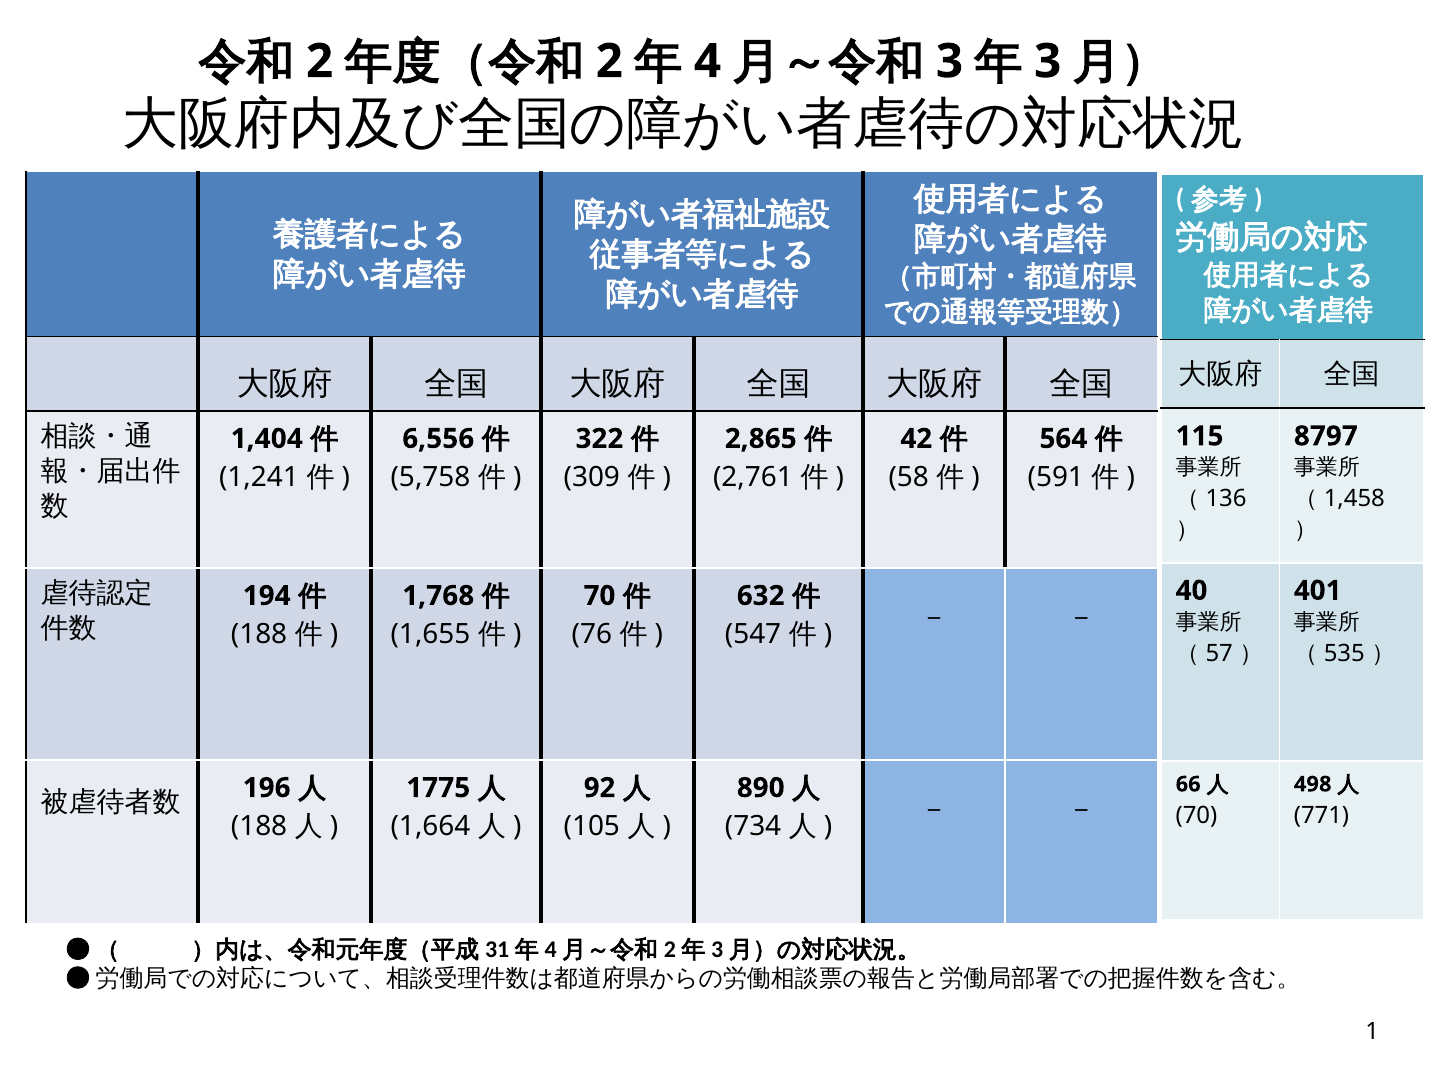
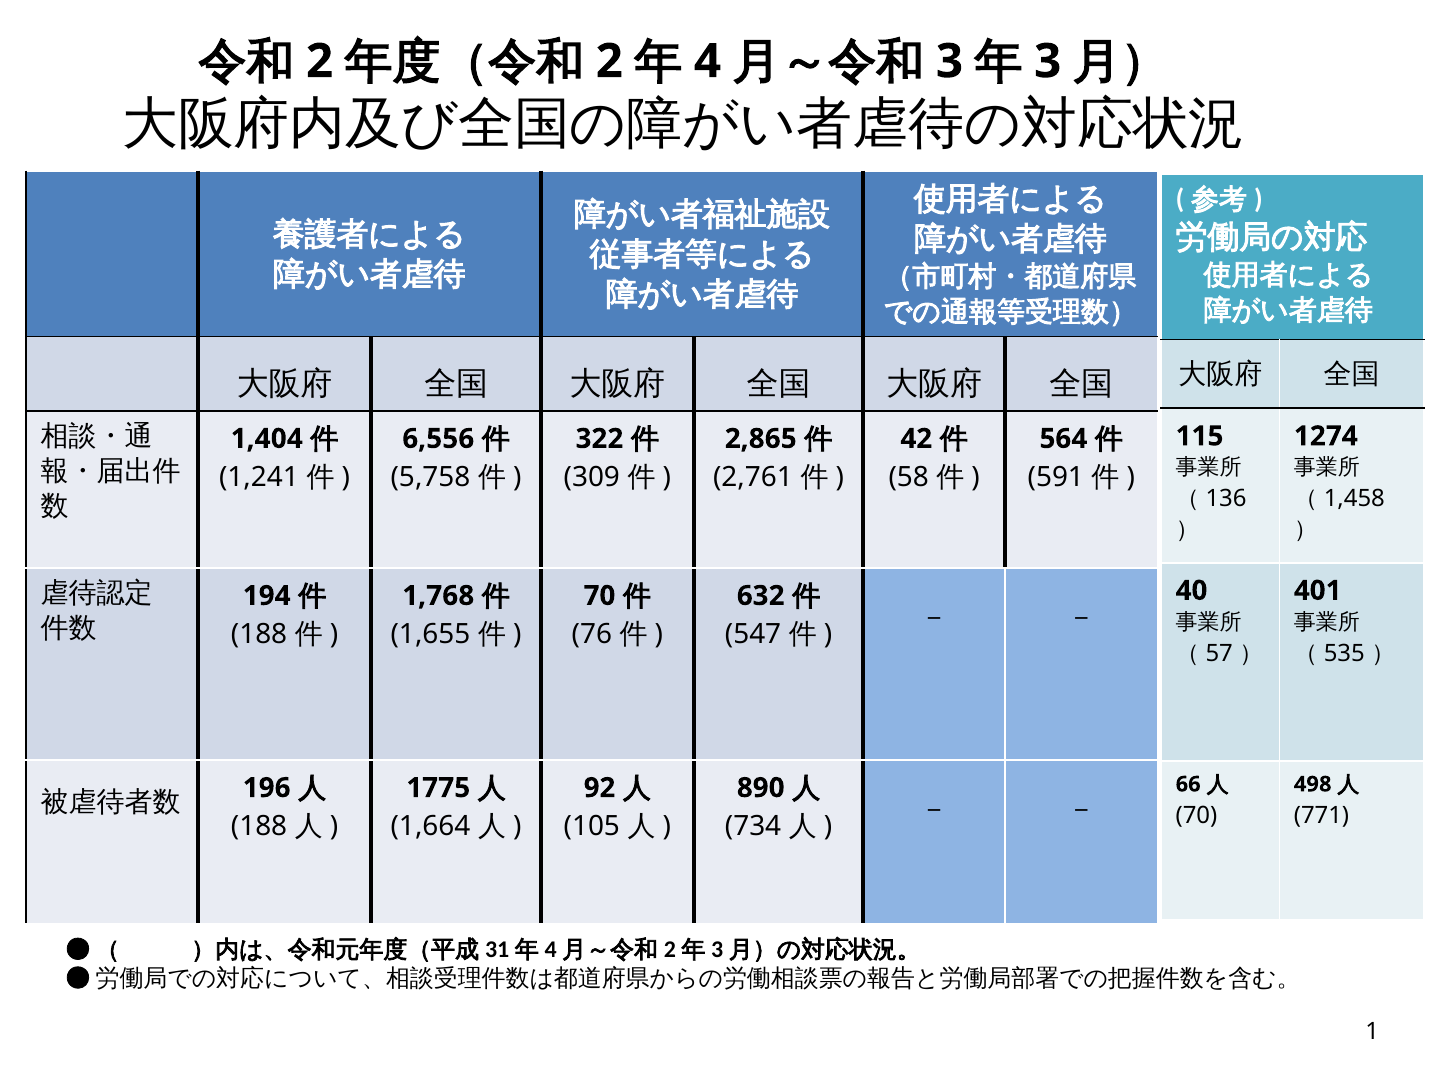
8797: 8797 -> 1274
